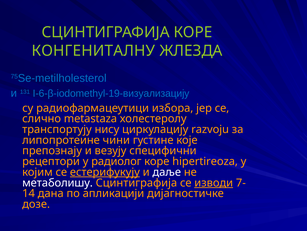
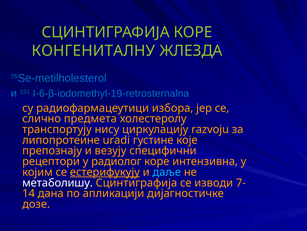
I-6-β-iodomethyl-19-визуализацију: I-6-β-iodomethyl-19-визуализацију -> I-6-β-iodomethyl-19-retrosternalna
metastaza: metastaza -> предмета
чини: чини -> uradi
hipertireoza: hipertireoza -> интензивна
даље colour: white -> light blue
изводи underline: present -> none
